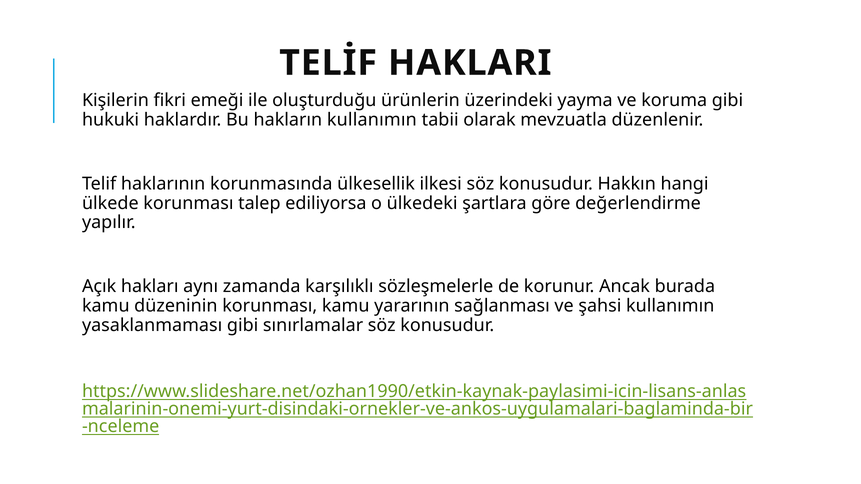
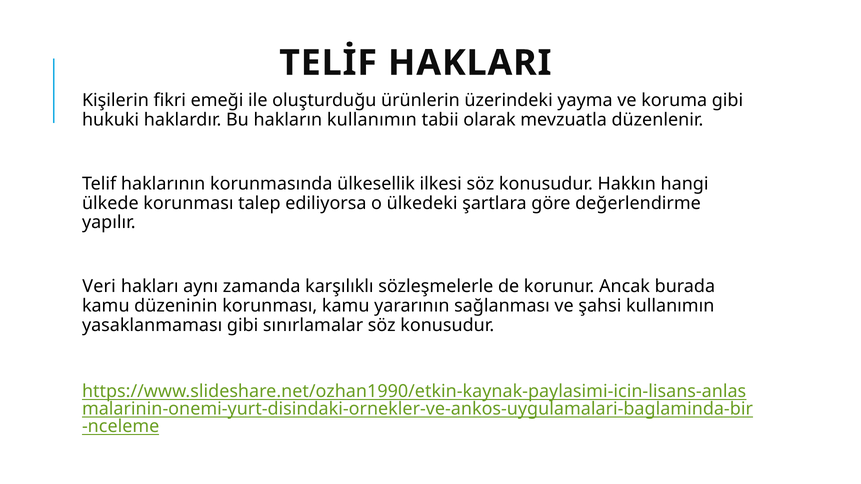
Açık: Açık -> Veri
